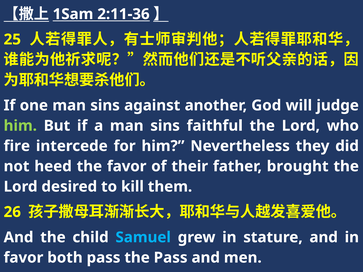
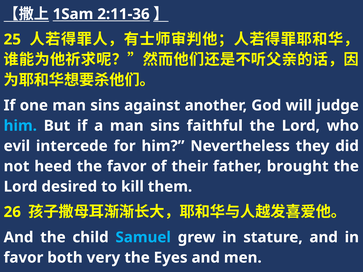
him at (20, 126) colour: light green -> light blue
fire: fire -> evil
both pass: pass -> very
the Pass: Pass -> Eyes
